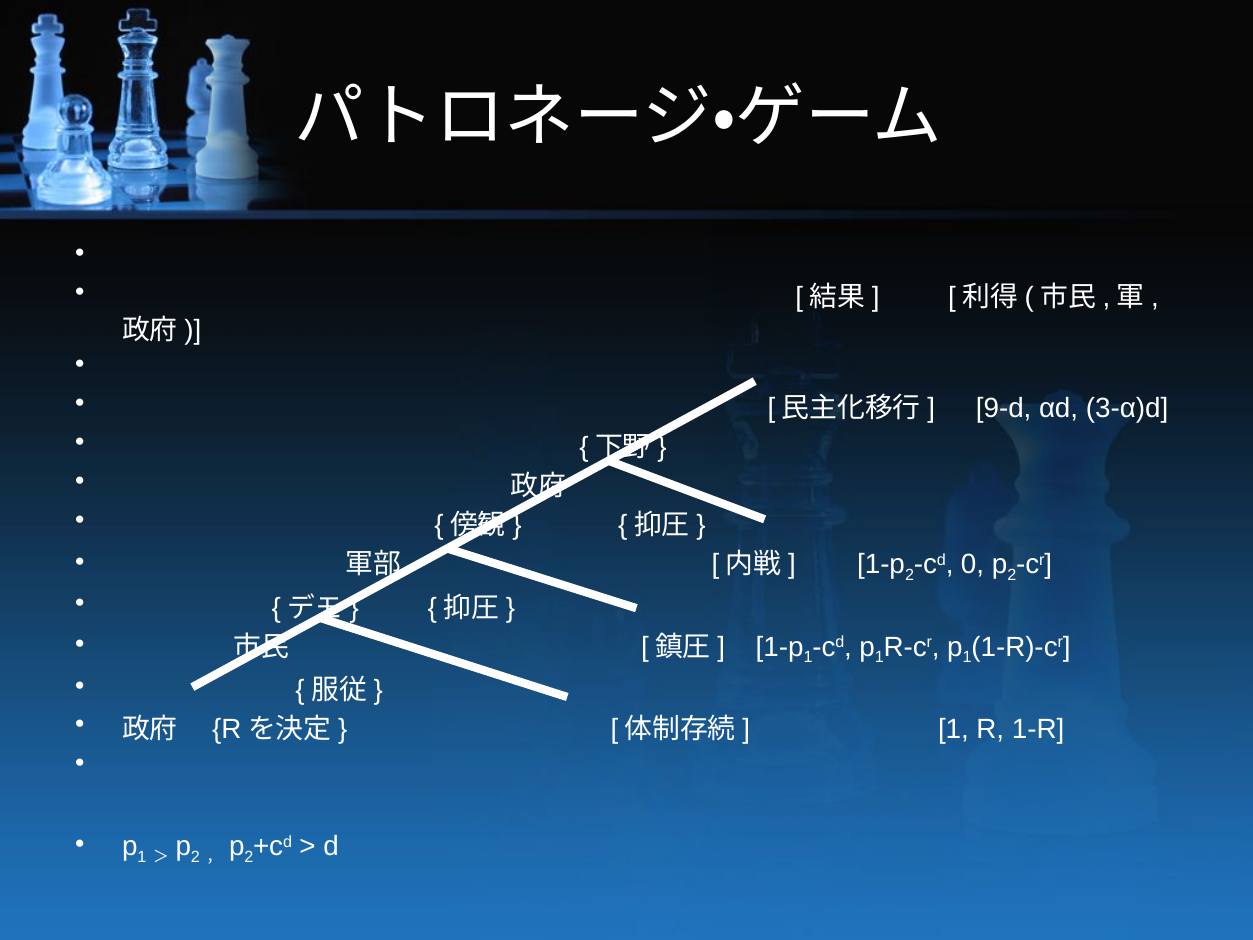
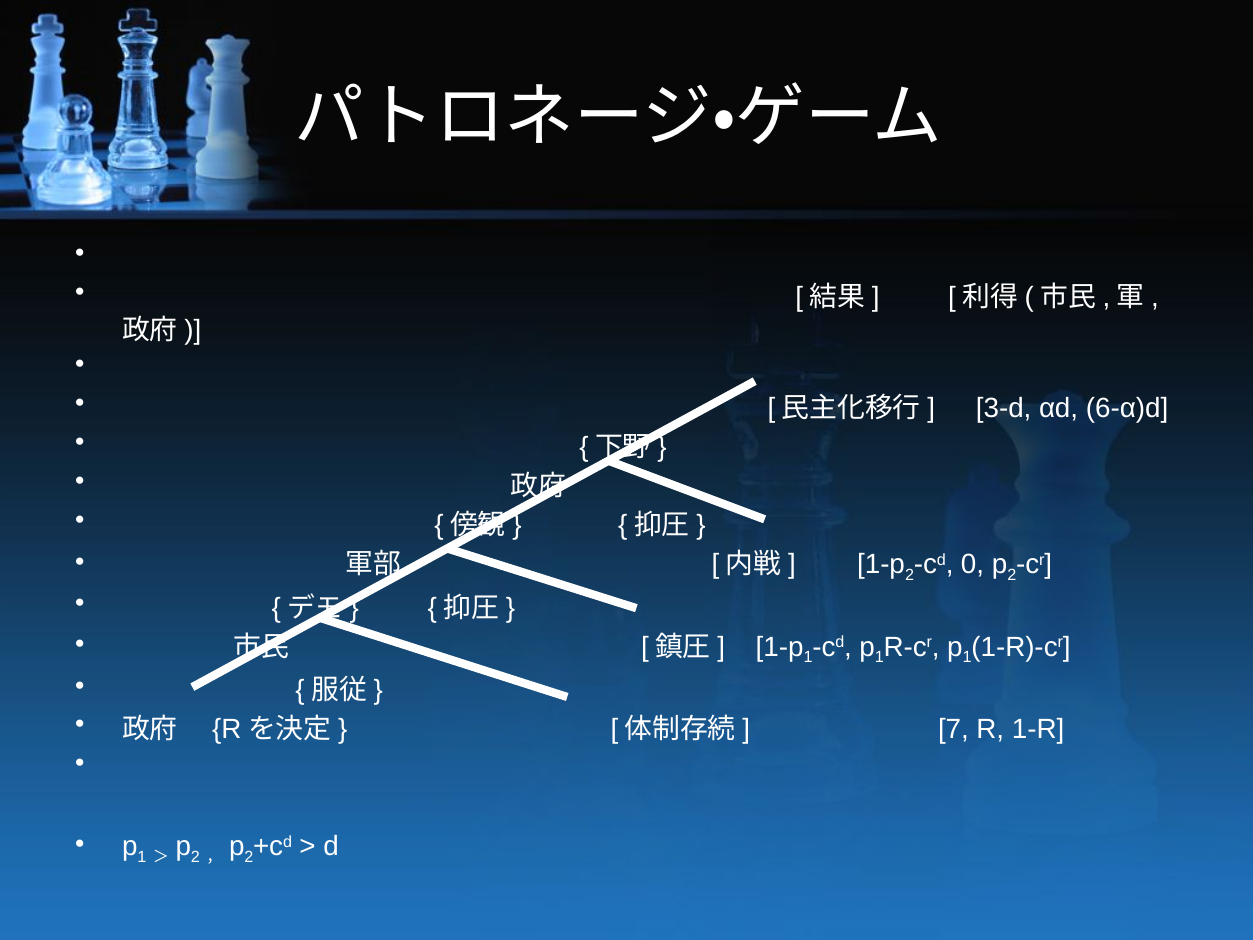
9-d: 9-d -> 3-d
3-α)d: 3-α)d -> 6-α)d
1 at (953, 729): 1 -> 7
